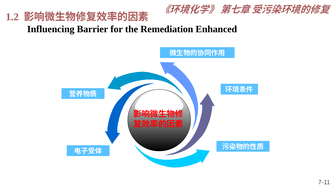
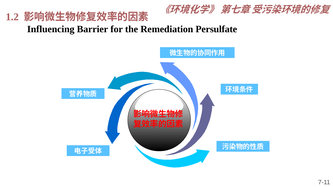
Enhanced: Enhanced -> Persulfate
